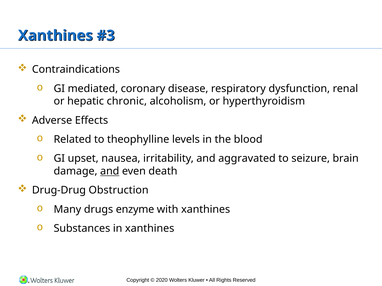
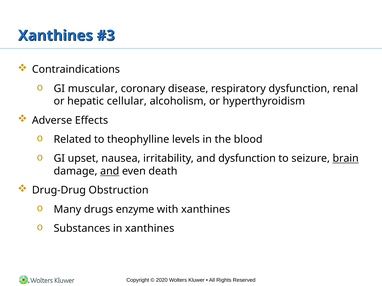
mediated: mediated -> muscular
chronic: chronic -> cellular
and aggravated: aggravated -> dysfunction
brain underline: none -> present
